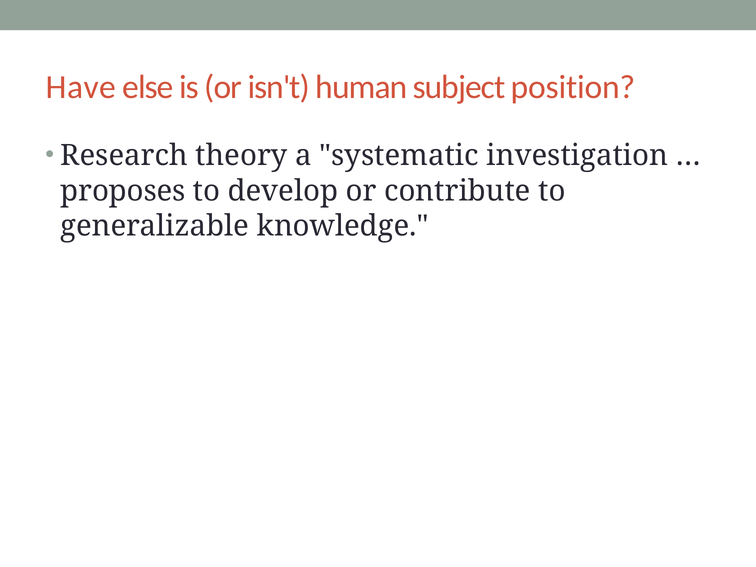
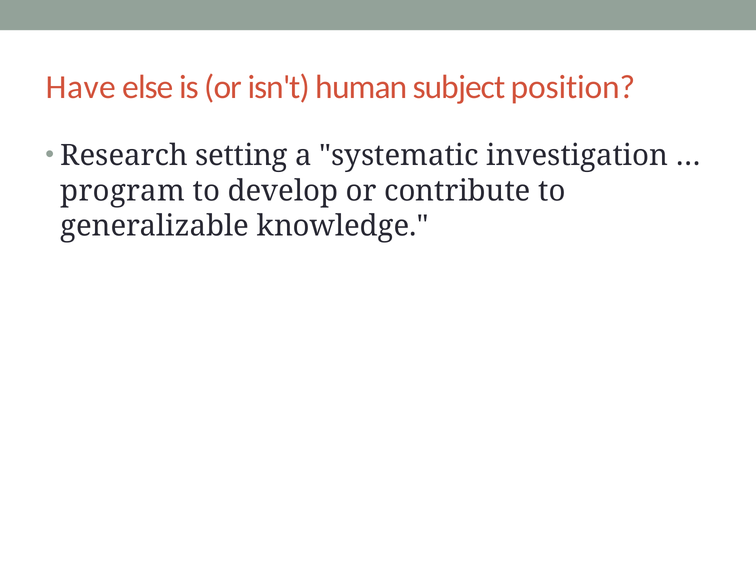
theory: theory -> setting
proposes: proposes -> program
